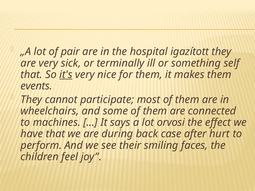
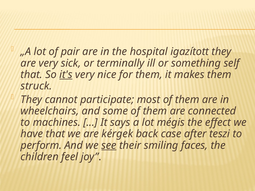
events: events -> struck
orvosi: orvosi -> mégis
during: during -> kérgek
hurt: hurt -> teszi
see underline: none -> present
